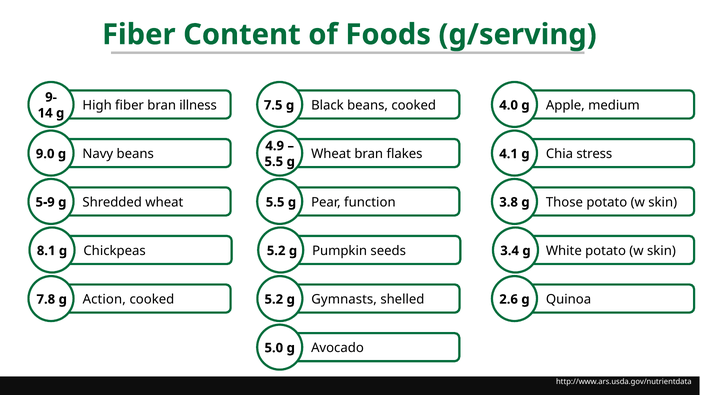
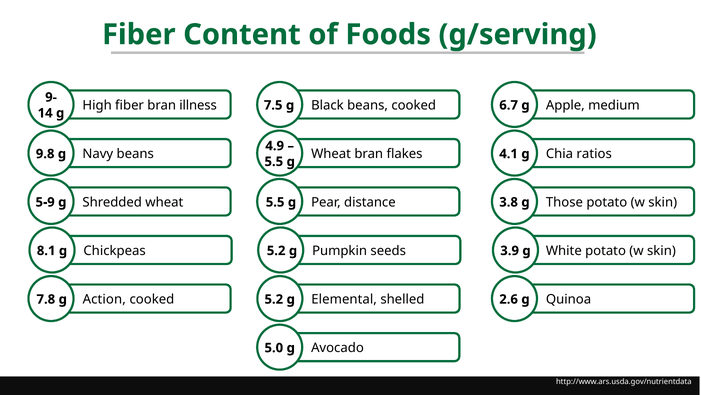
4.0: 4.0 -> 6.7
stress: stress -> ratios
9.0: 9.0 -> 9.8
function: function -> distance
3.4: 3.4 -> 3.9
Gymnasts: Gymnasts -> Elemental
